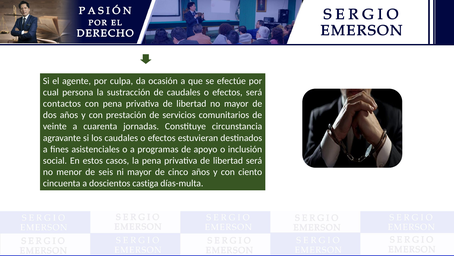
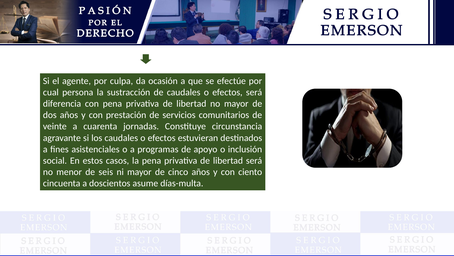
contactos: contactos -> diferencia
castiga: castiga -> asume
